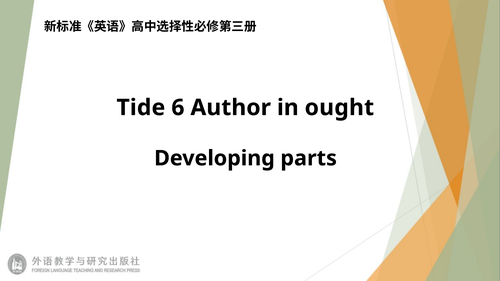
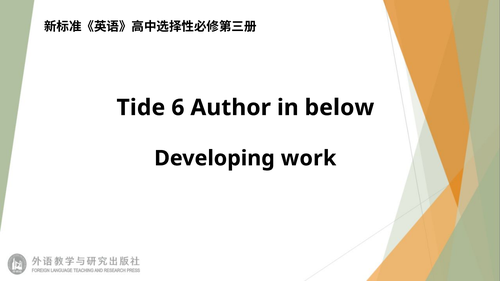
ought: ought -> below
parts: parts -> work
